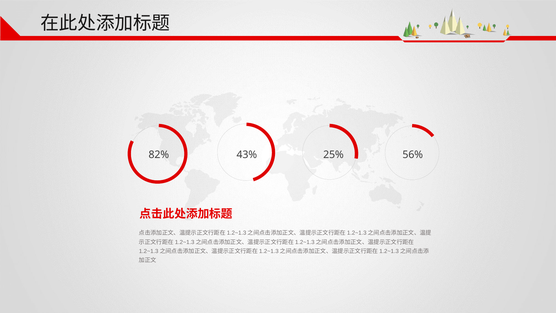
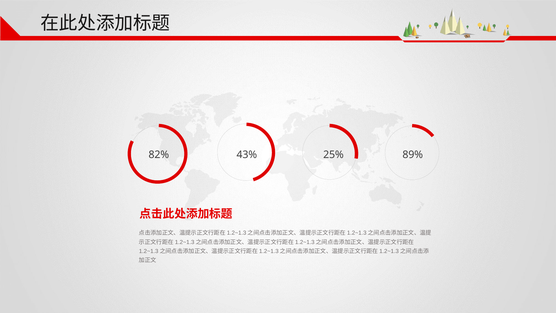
56%: 56% -> 89%
